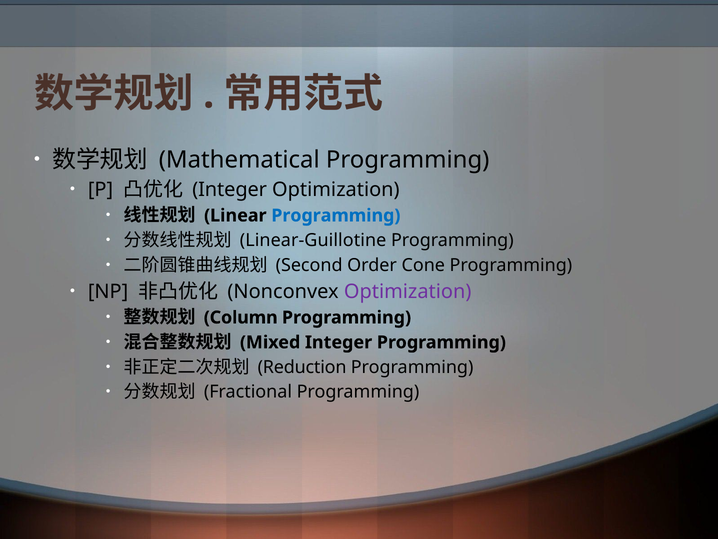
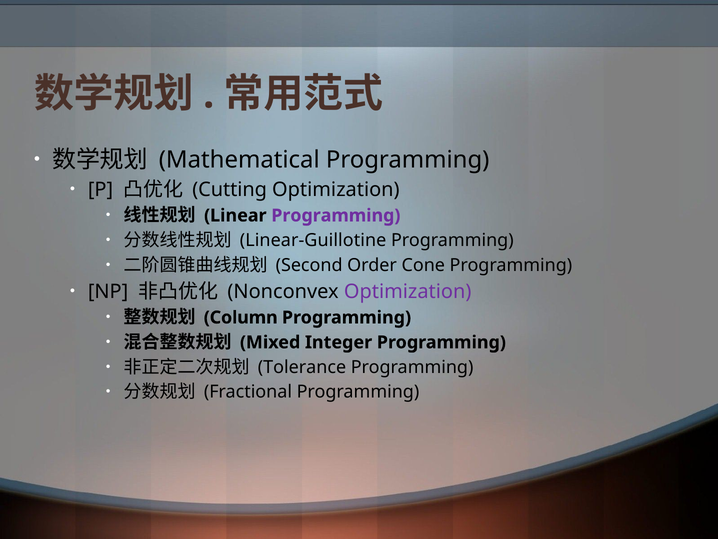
Integer at (230, 189): Integer -> Cutting
Programming at (336, 215) colour: blue -> purple
Reduction: Reduction -> Tolerance
